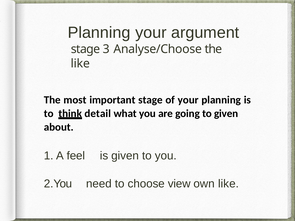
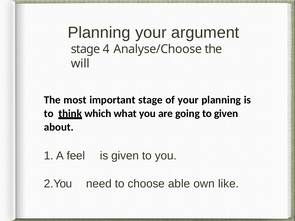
3: 3 -> 4
like at (80, 64): like -> will
detail: detail -> which
view: view -> able
